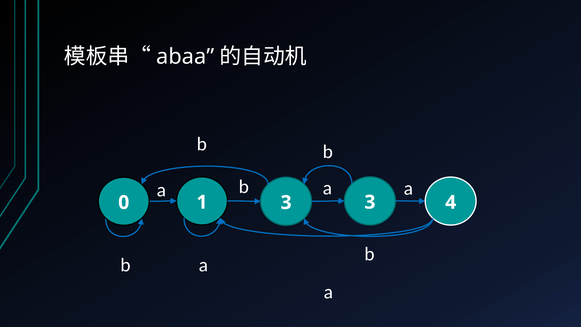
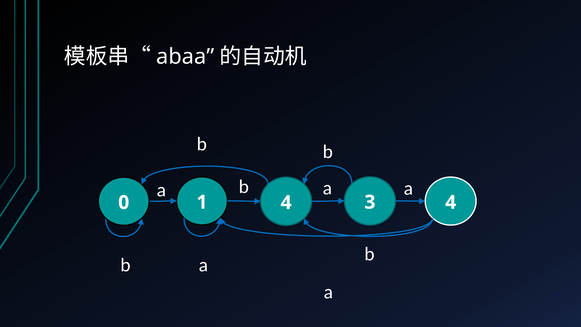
1 3: 3 -> 4
